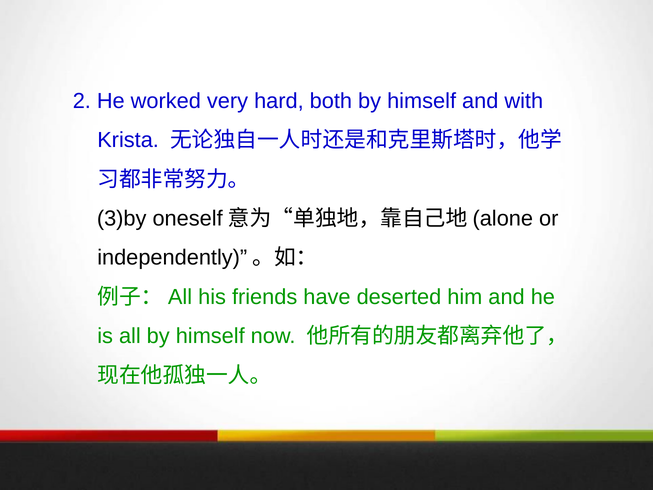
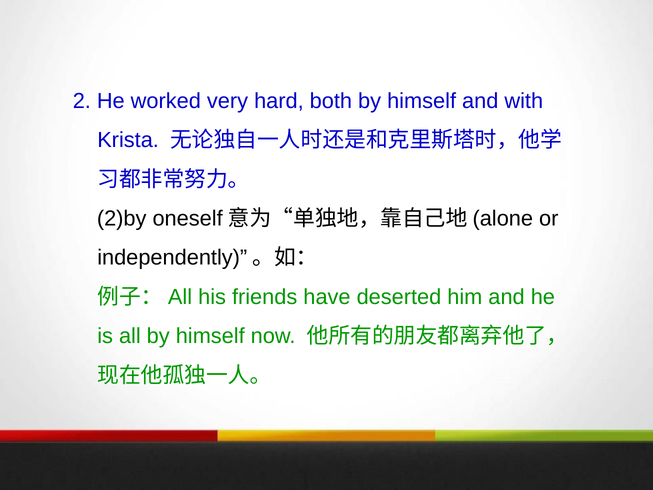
3)by: 3)by -> 2)by
